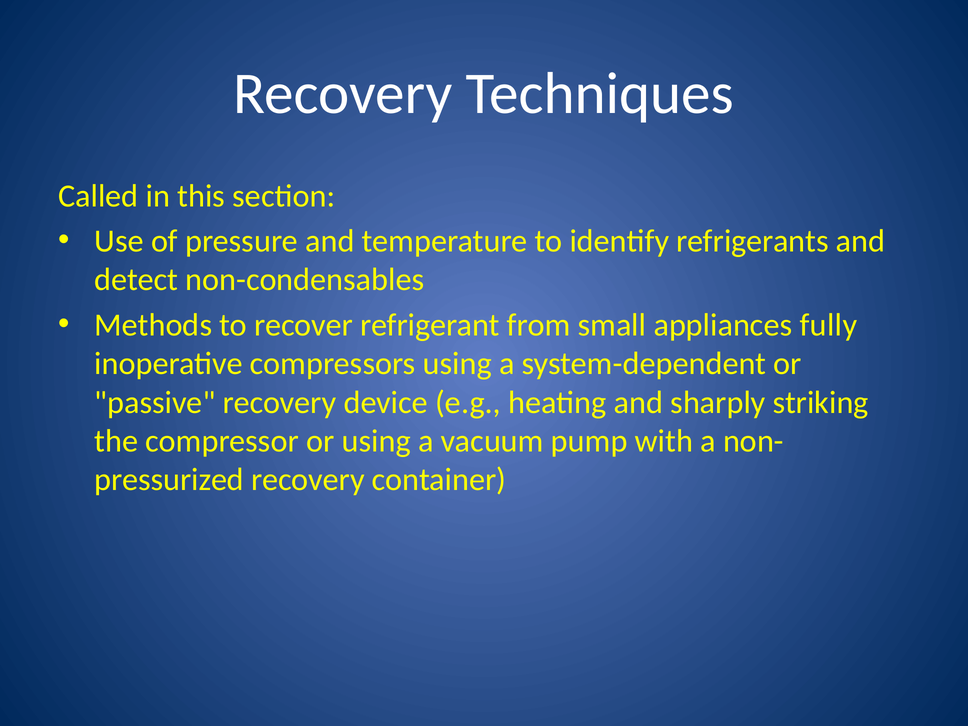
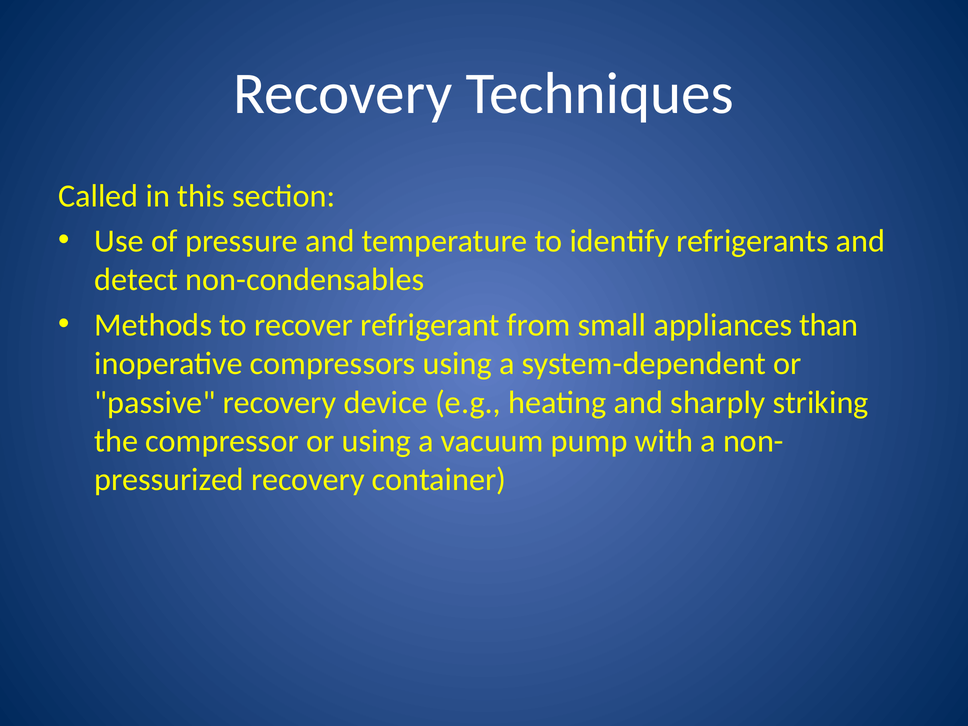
fully: fully -> than
